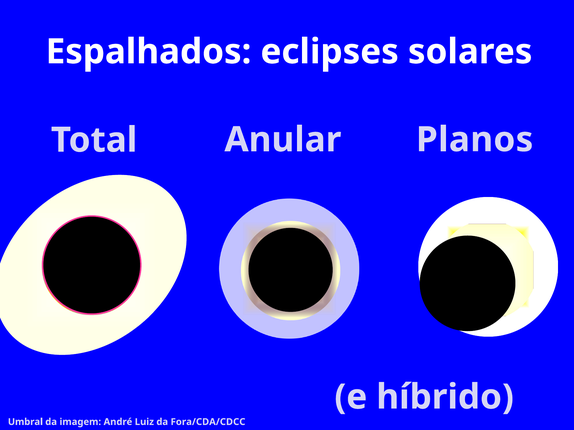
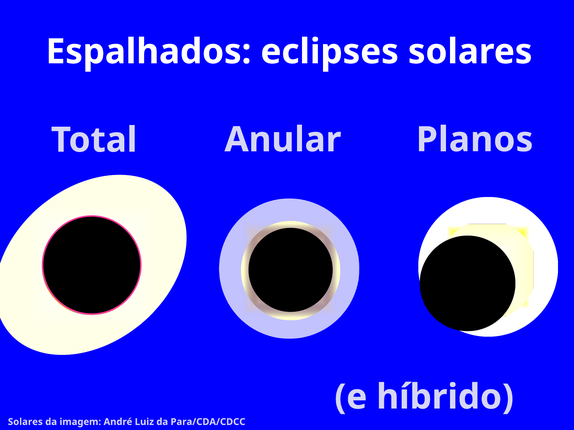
Umbral at (25, 422): Umbral -> Solares
Fora/CDA/CDCC: Fora/CDA/CDCC -> Para/CDA/CDCC
